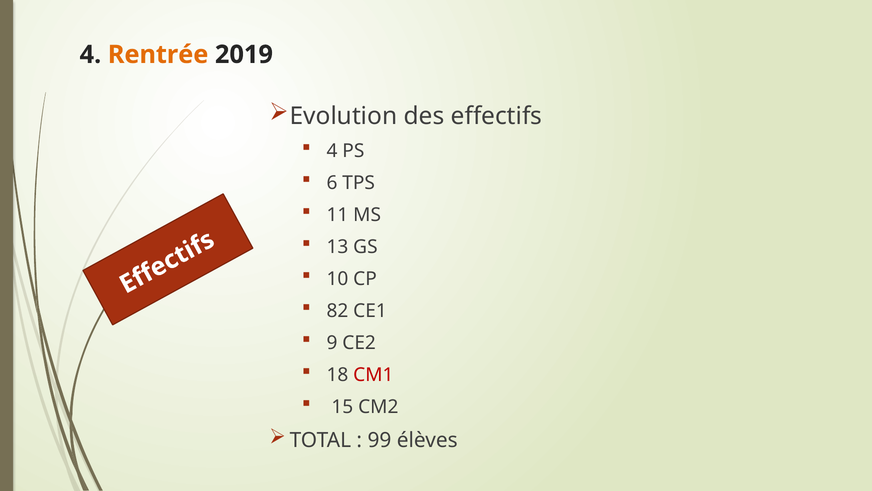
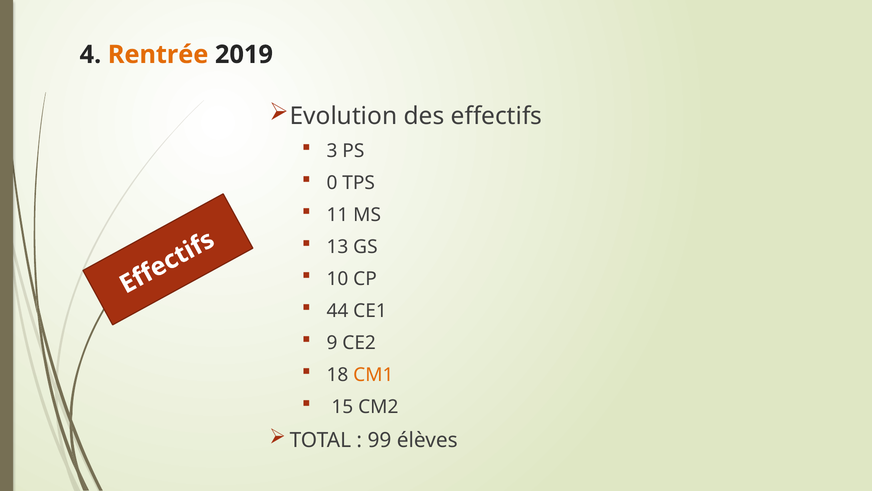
4 at (332, 151): 4 -> 3
6: 6 -> 0
82: 82 -> 44
CM1 colour: red -> orange
